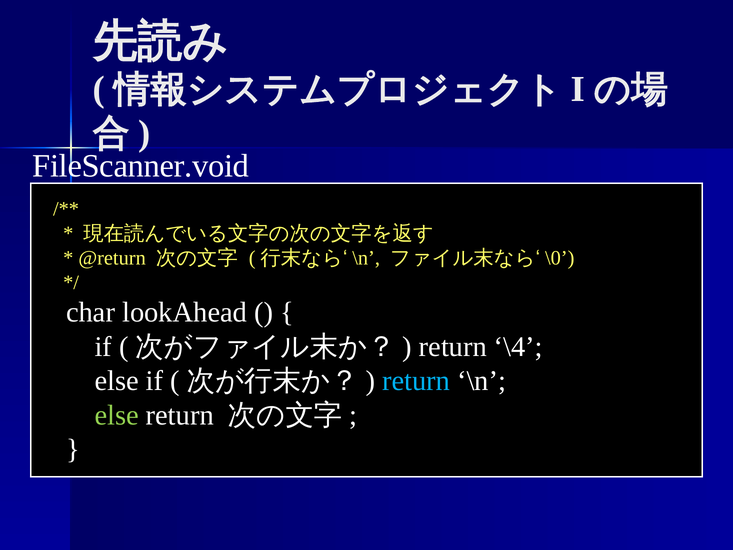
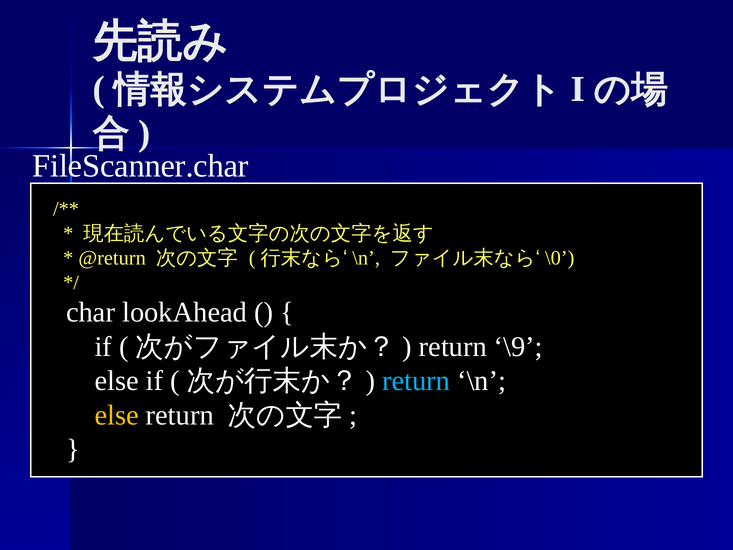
FileScanner.void: FileScanner.void -> FileScanner.char
\4: \4 -> \9
else at (117, 415) colour: light green -> yellow
